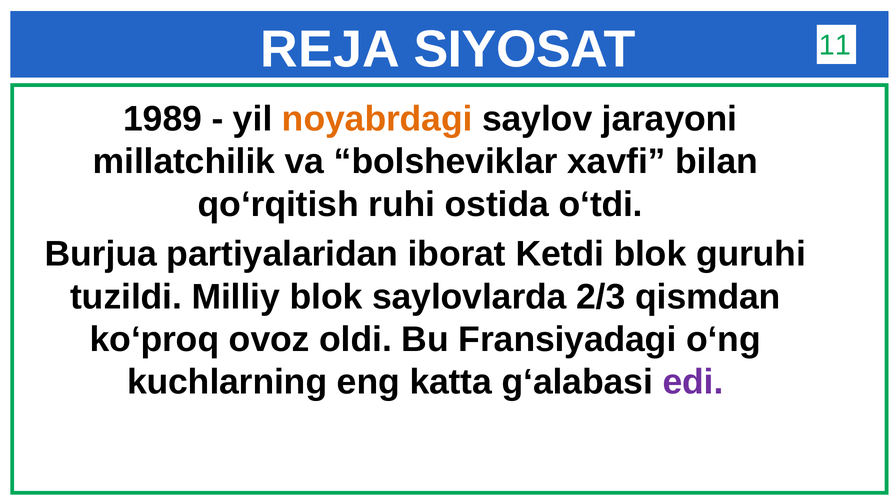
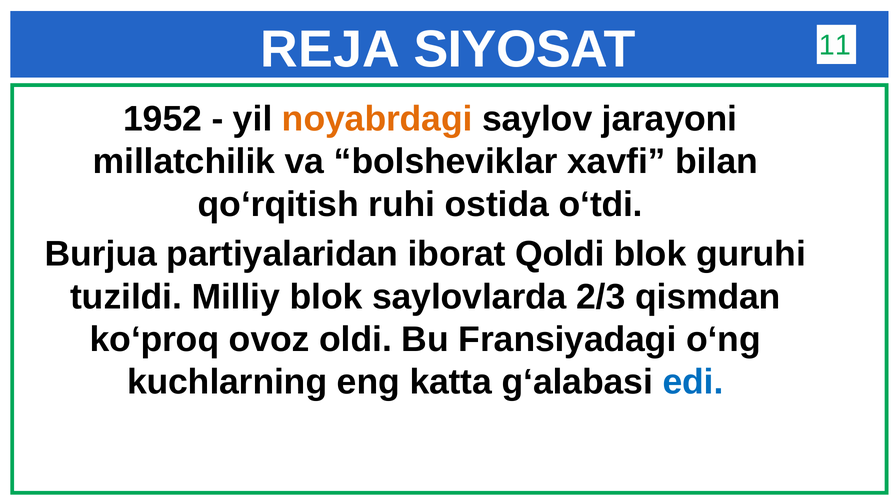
1989: 1989 -> 1952
Ketdi: Ketdi -> Qoldi
edi colour: purple -> blue
